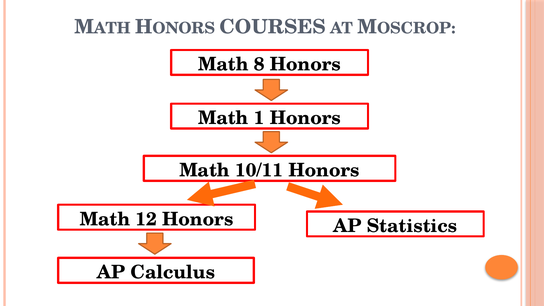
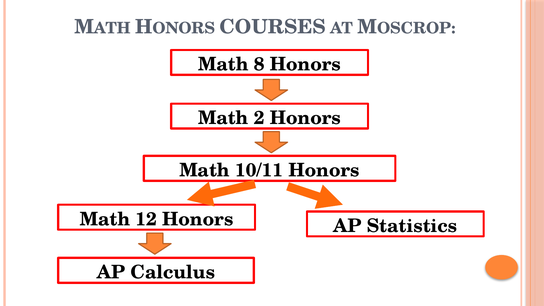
1: 1 -> 2
